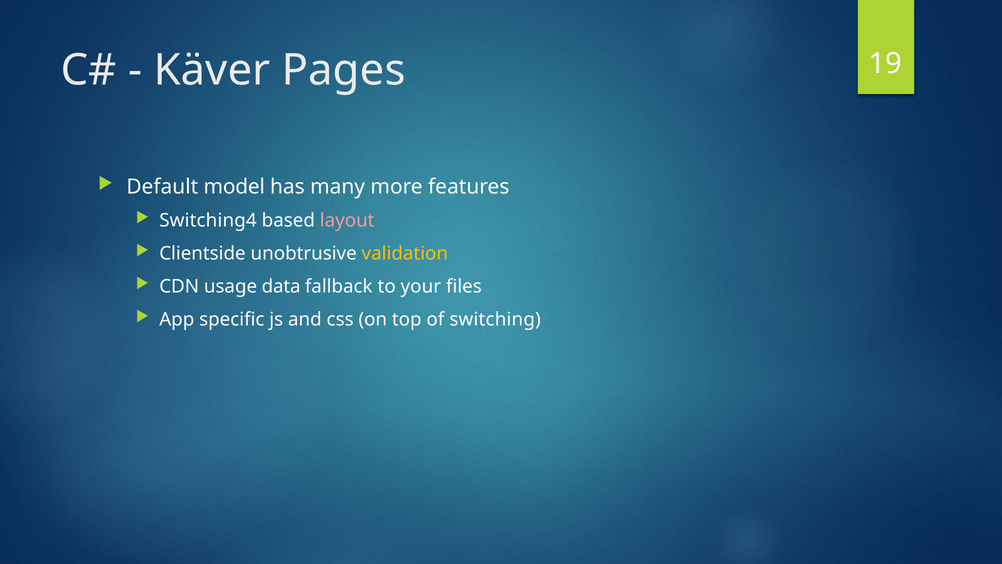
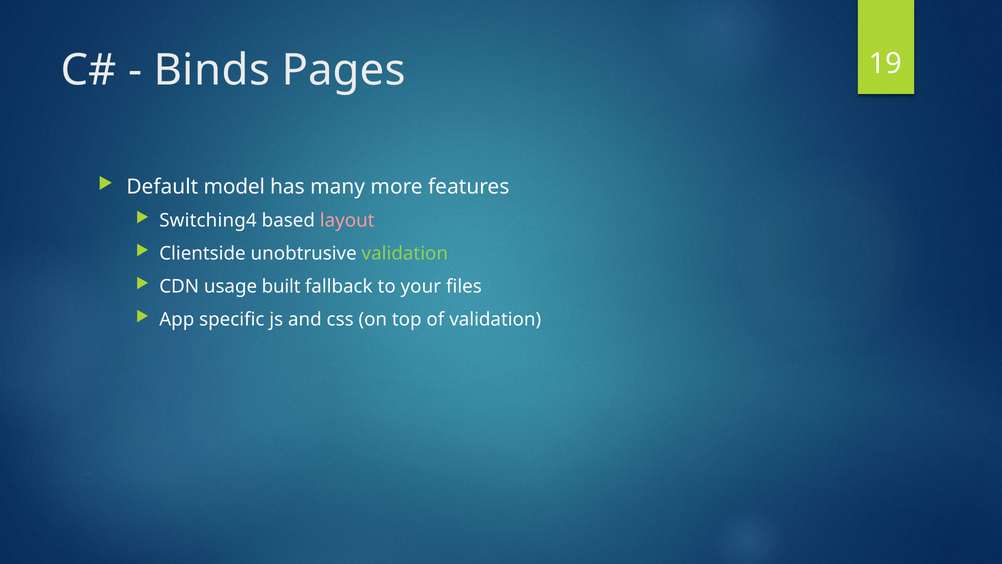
Käver: Käver -> Binds
validation at (405, 254) colour: yellow -> light green
data: data -> built
of switching: switching -> validation
